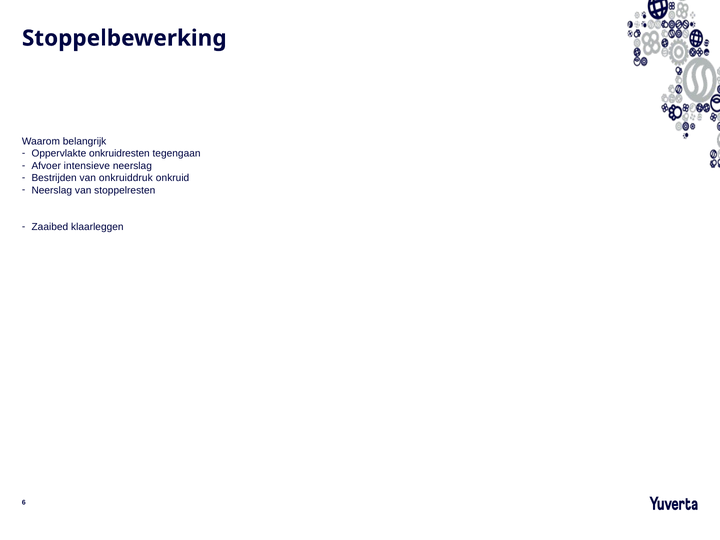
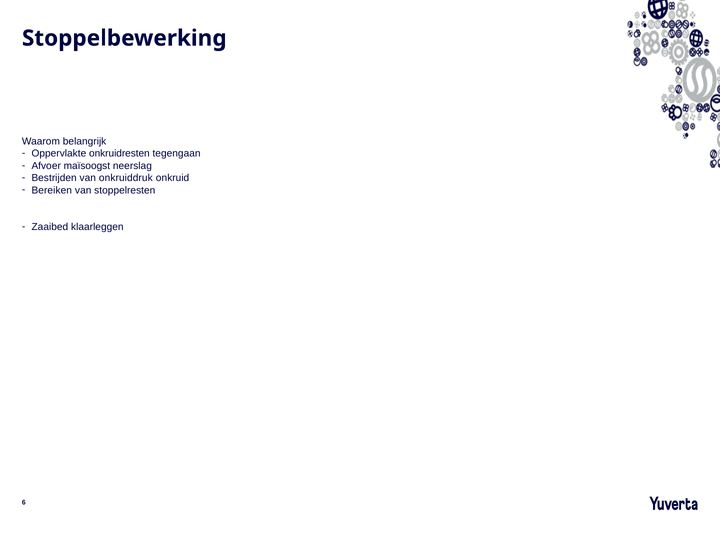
intensieve: intensieve -> maïsoogst
Neerslag at (52, 190): Neerslag -> Bereiken
